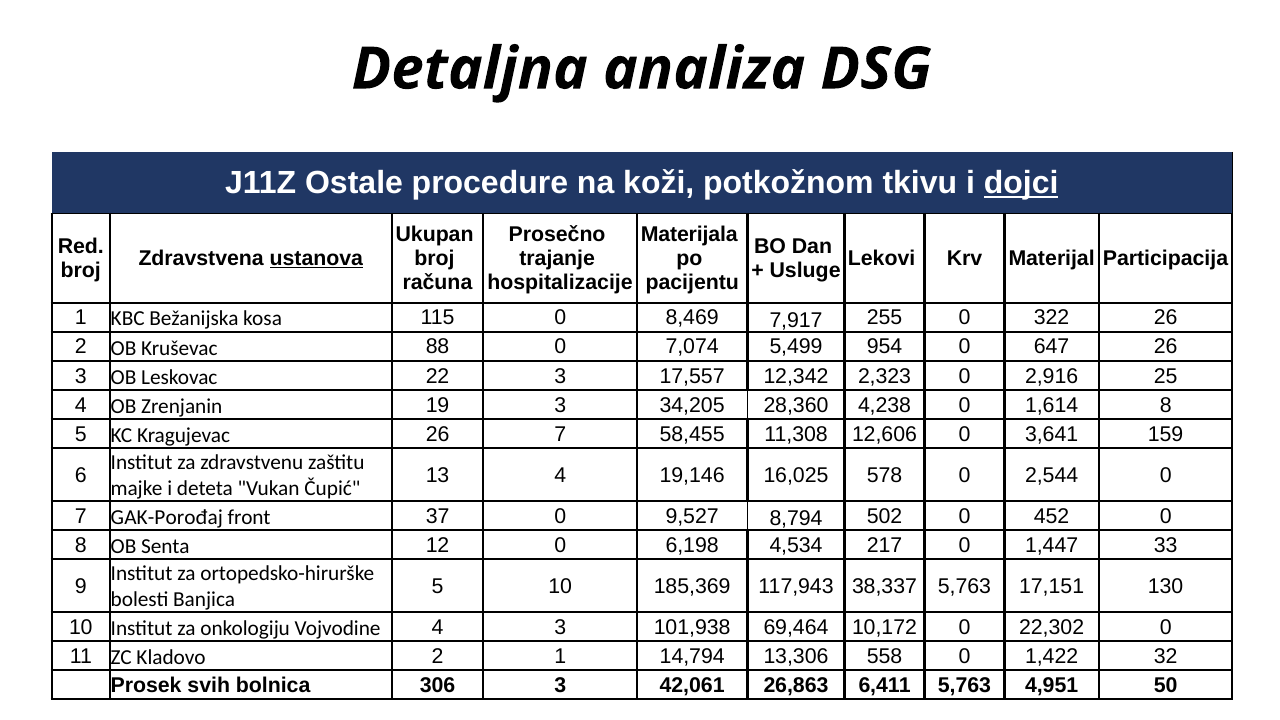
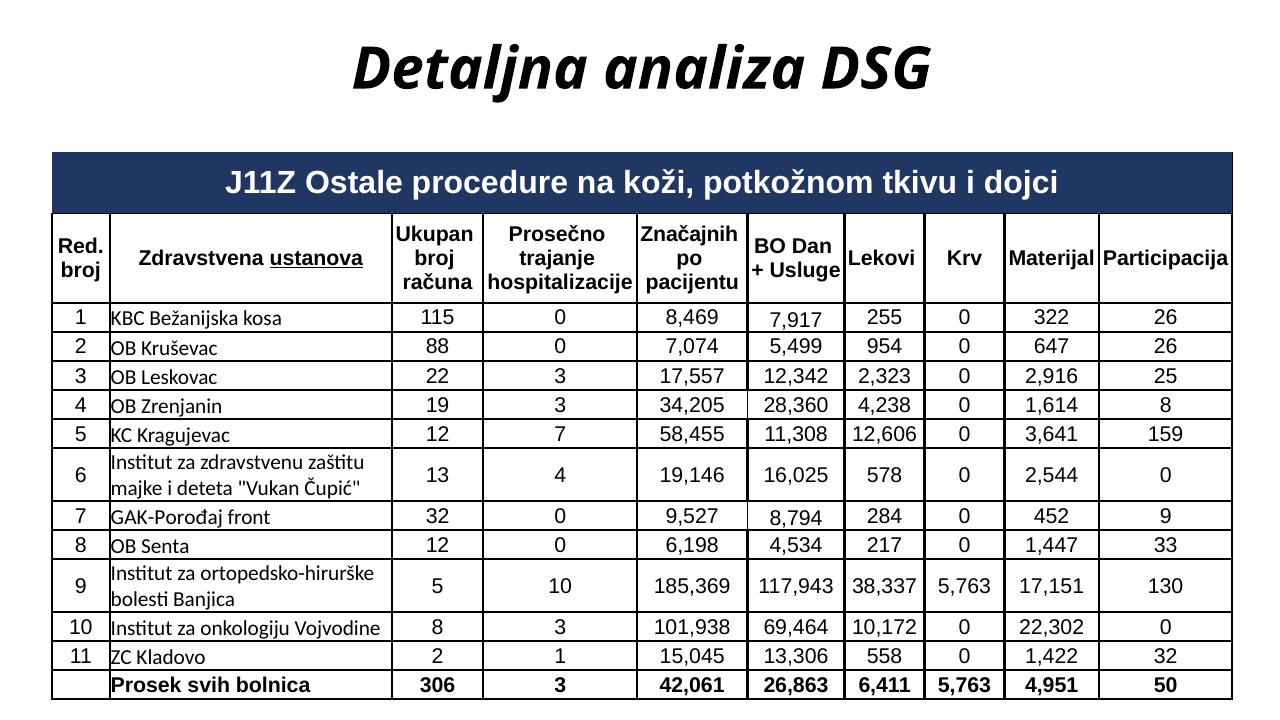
dojci underline: present -> none
Materijala: Materijala -> Značajnih
Kragujevac 26: 26 -> 12
front 37: 37 -> 32
502: 502 -> 284
452 0: 0 -> 9
Vojvodine 4: 4 -> 8
14,794: 14,794 -> 15,045
